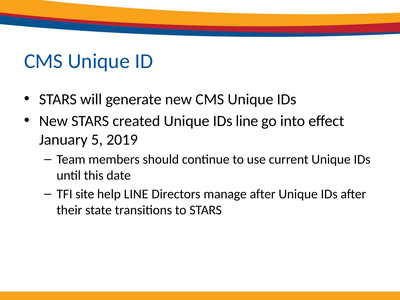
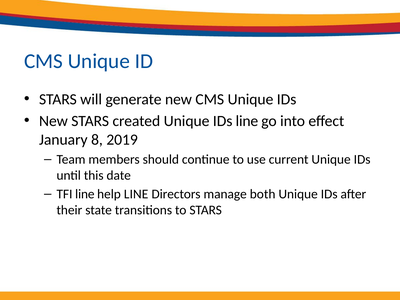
5: 5 -> 8
TFI site: site -> line
manage after: after -> both
